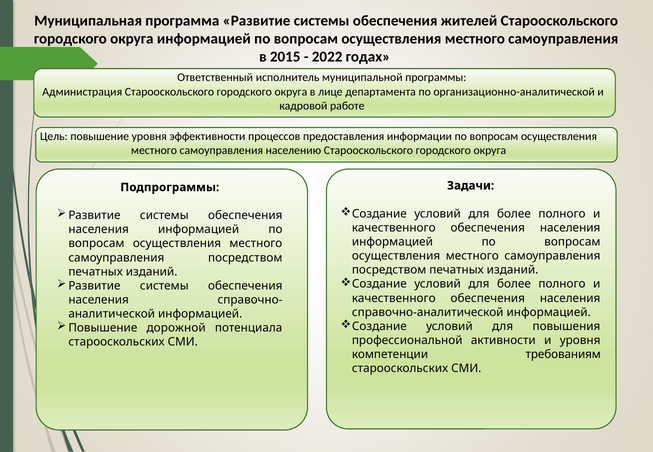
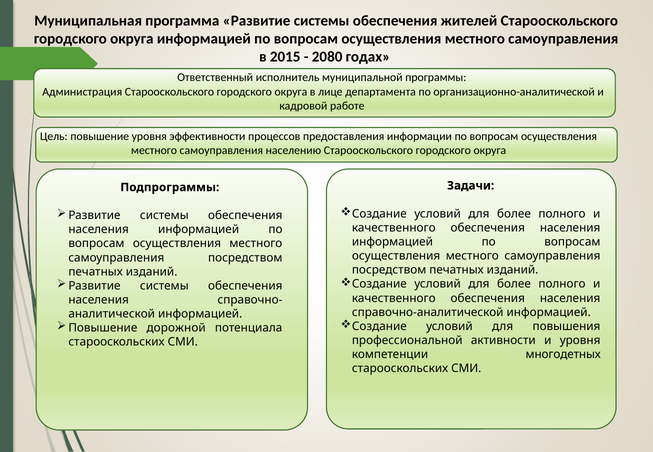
2022: 2022 -> 2080
требованиям: требованиям -> многодетных
